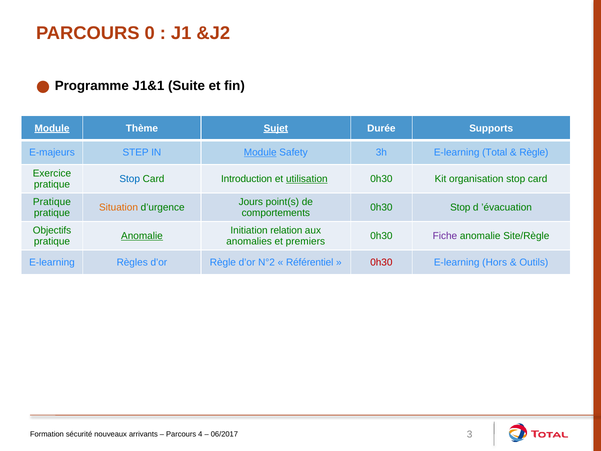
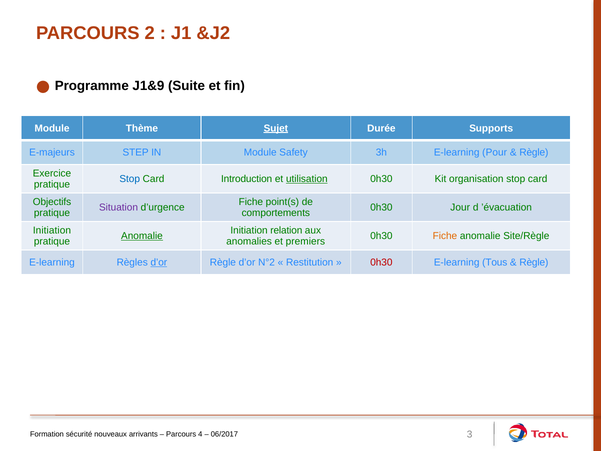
0: 0 -> 2
J1&1: J1&1 -> J1&9
Module at (52, 128) underline: present -> none
Module at (260, 153) underline: present -> none
Total: Total -> Pour
Pratique at (52, 202): Pratique -> Objectifs
Jours at (251, 202): Jours -> Fiche
Situation colour: orange -> purple
0h30 Stop: Stop -> Jour
Objectifs at (52, 230): Objectifs -> Initiation
Fiche at (445, 236) colour: purple -> orange
d’or at (159, 262) underline: none -> present
Référentiel: Référentiel -> Restitution
Hors: Hors -> Tous
Outils at (534, 262): Outils -> Règle
